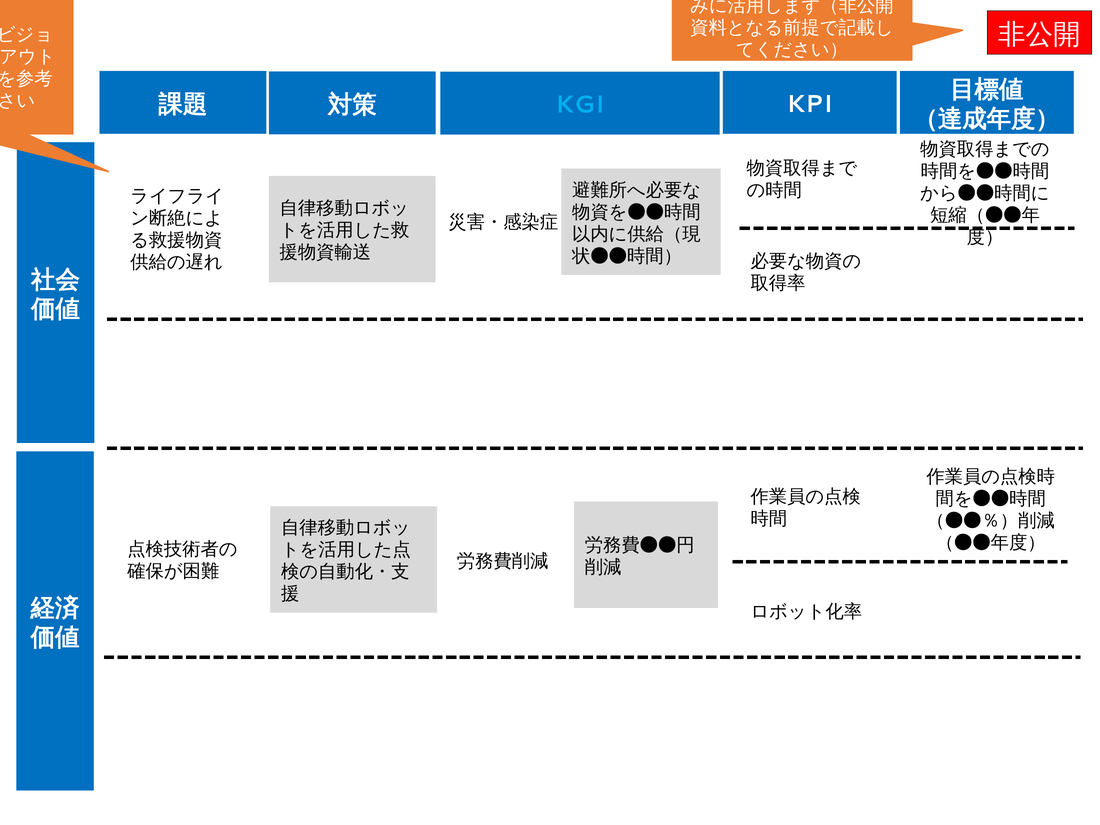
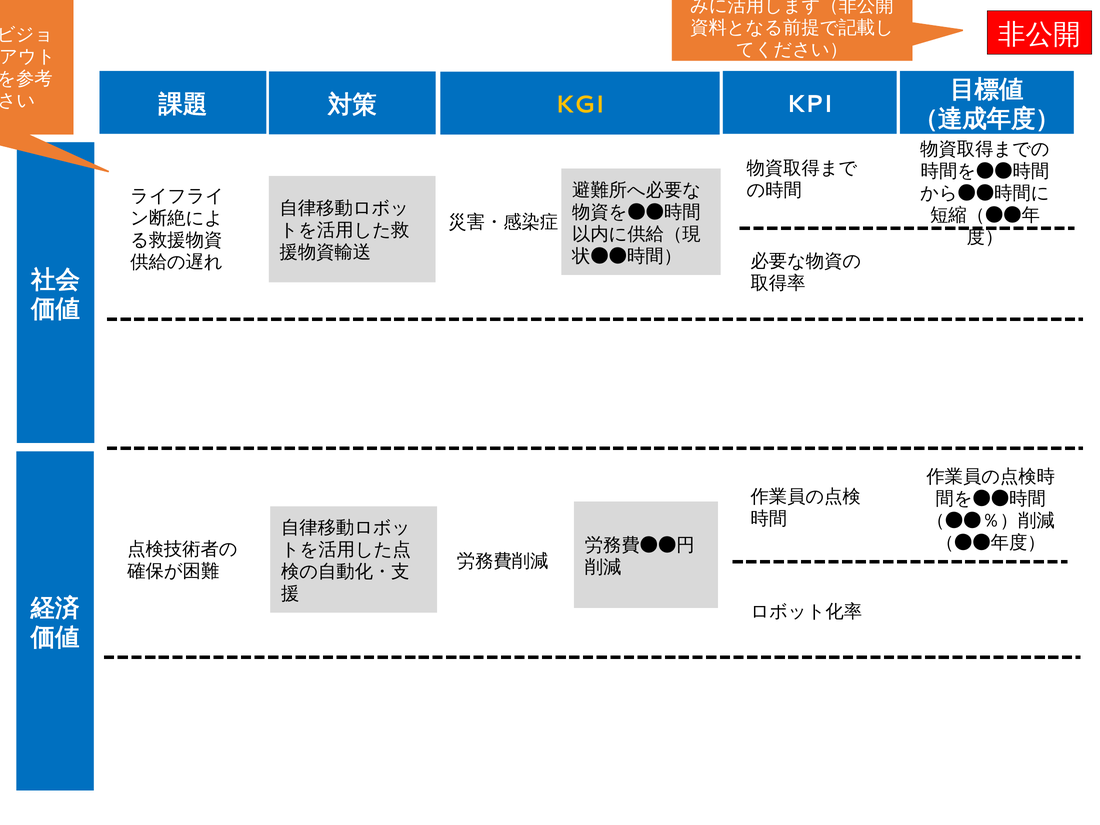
KGI colour: light blue -> yellow
